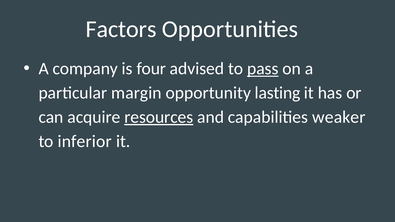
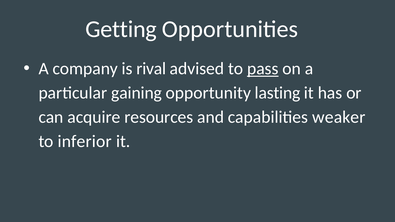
Factors: Factors -> Getting
four: four -> rival
margin: margin -> gaining
resources underline: present -> none
